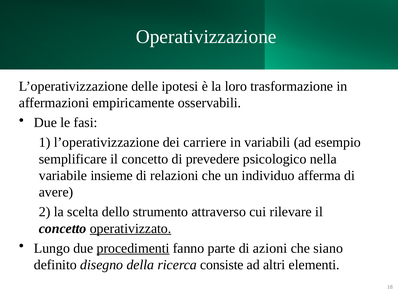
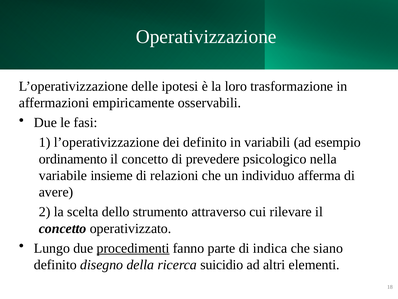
dei carriere: carriere -> definito
semplificare: semplificare -> ordinamento
operativizzato underline: present -> none
azioni: azioni -> indica
consiste: consiste -> suicidio
